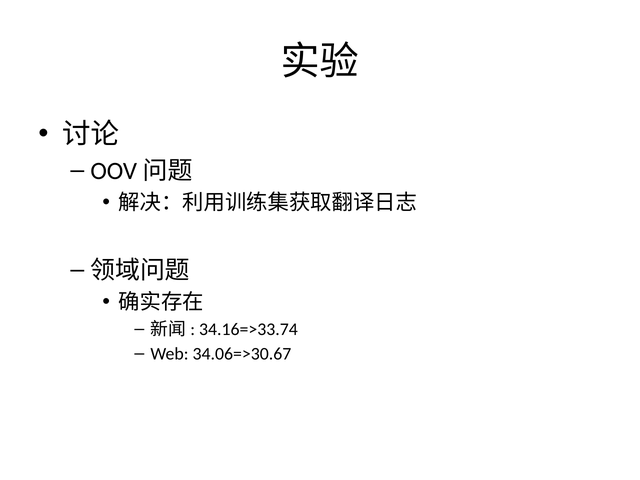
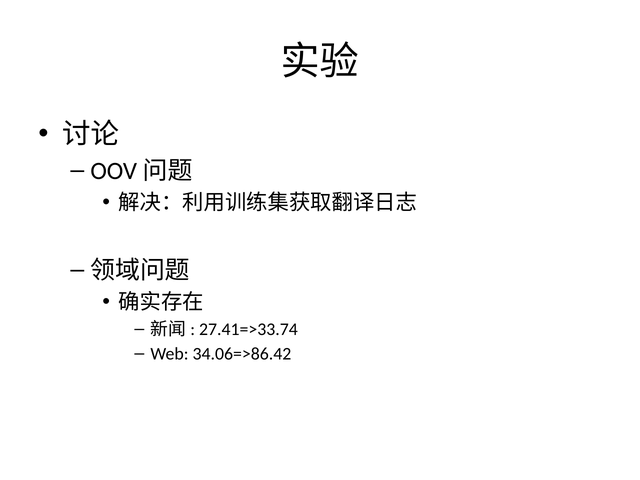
34.16=>33.74: 34.16=>33.74 -> 27.41=>33.74
34.06=>30.67: 34.06=>30.67 -> 34.06=>86.42
